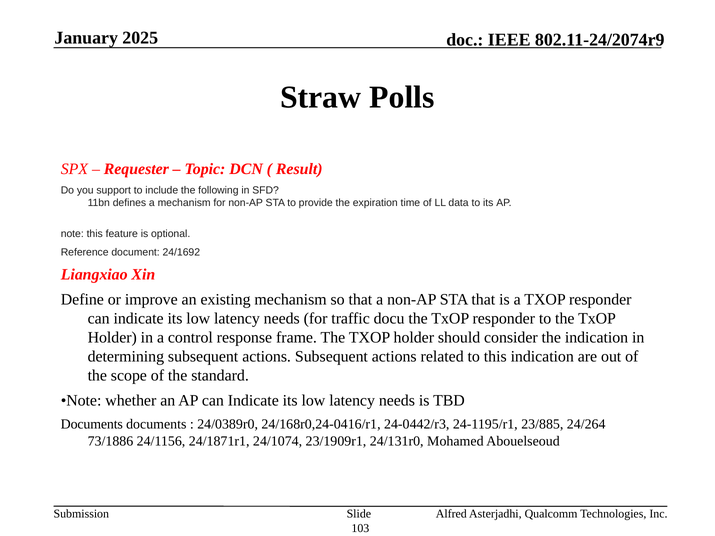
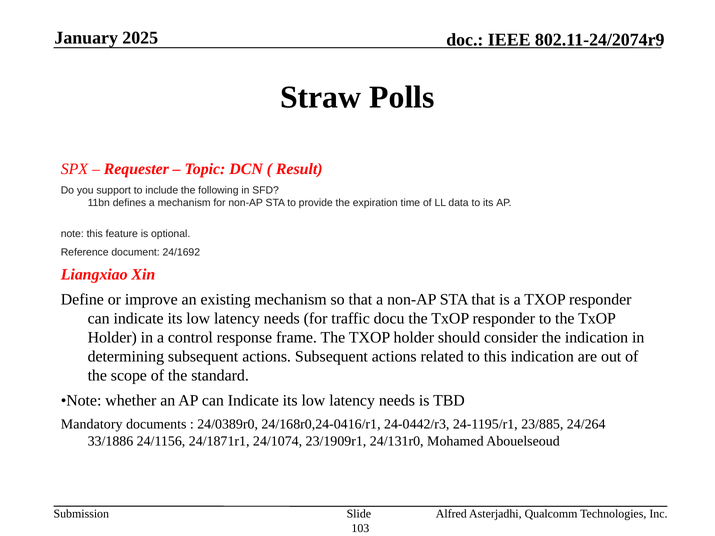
Documents at (92, 425): Documents -> Mandatory
73/1886: 73/1886 -> 33/1886
